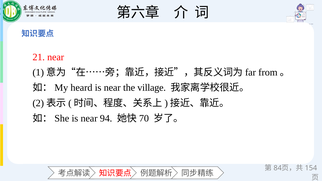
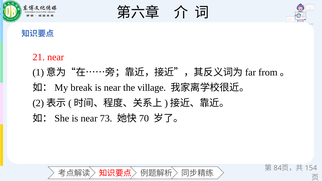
heard: heard -> break
94: 94 -> 73
